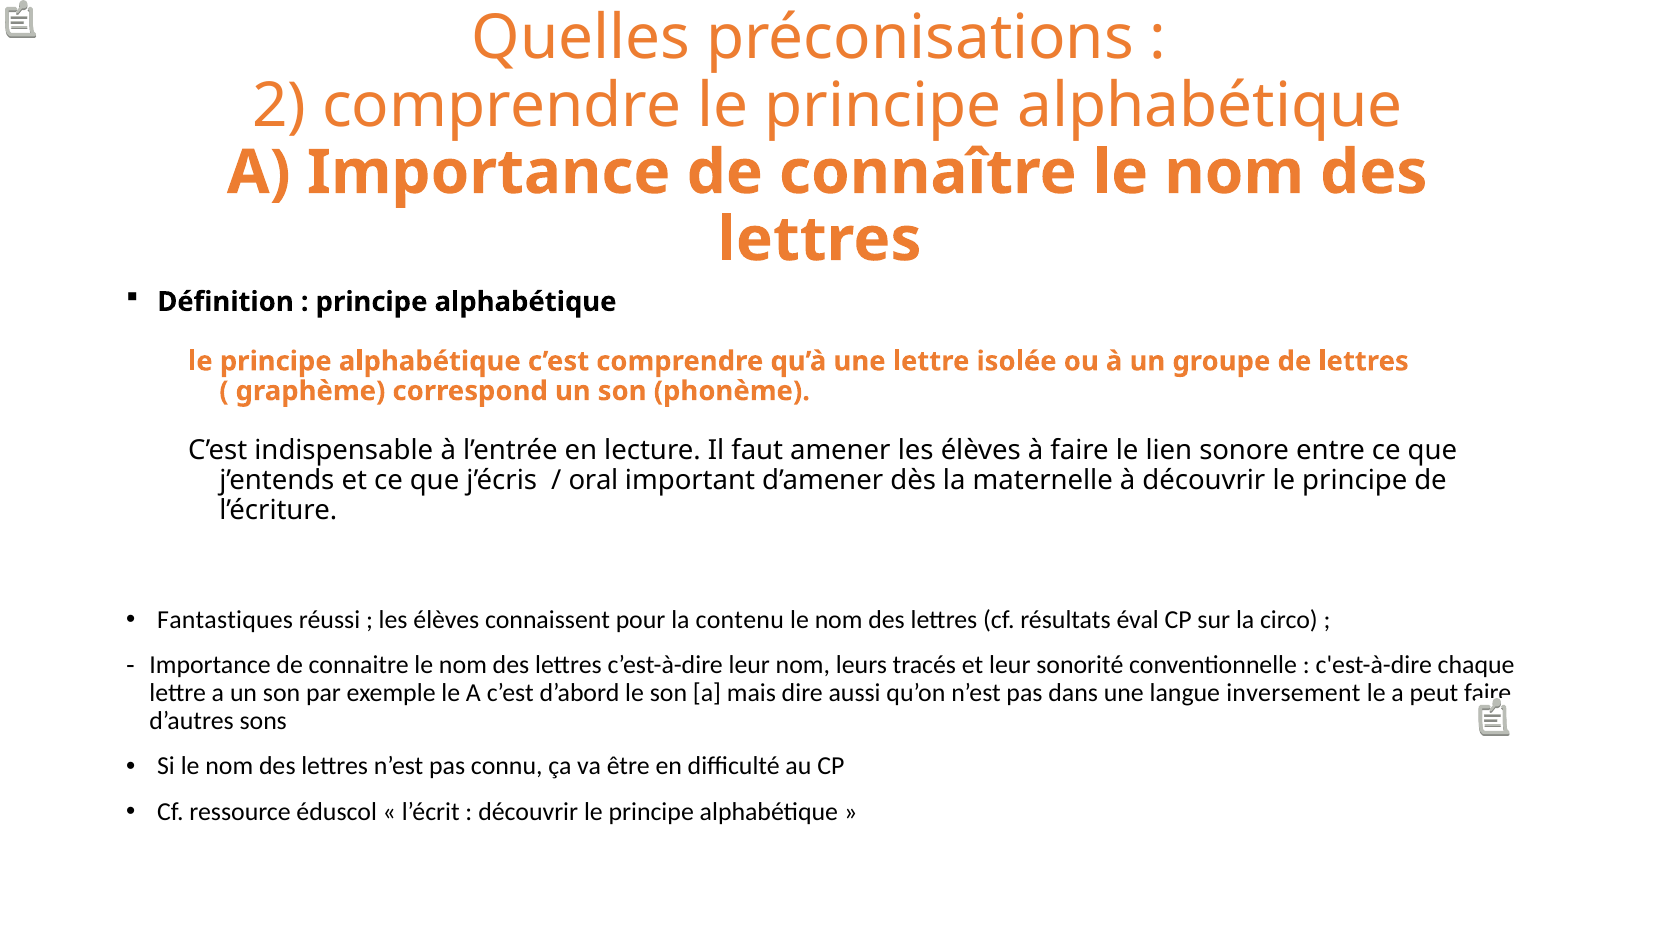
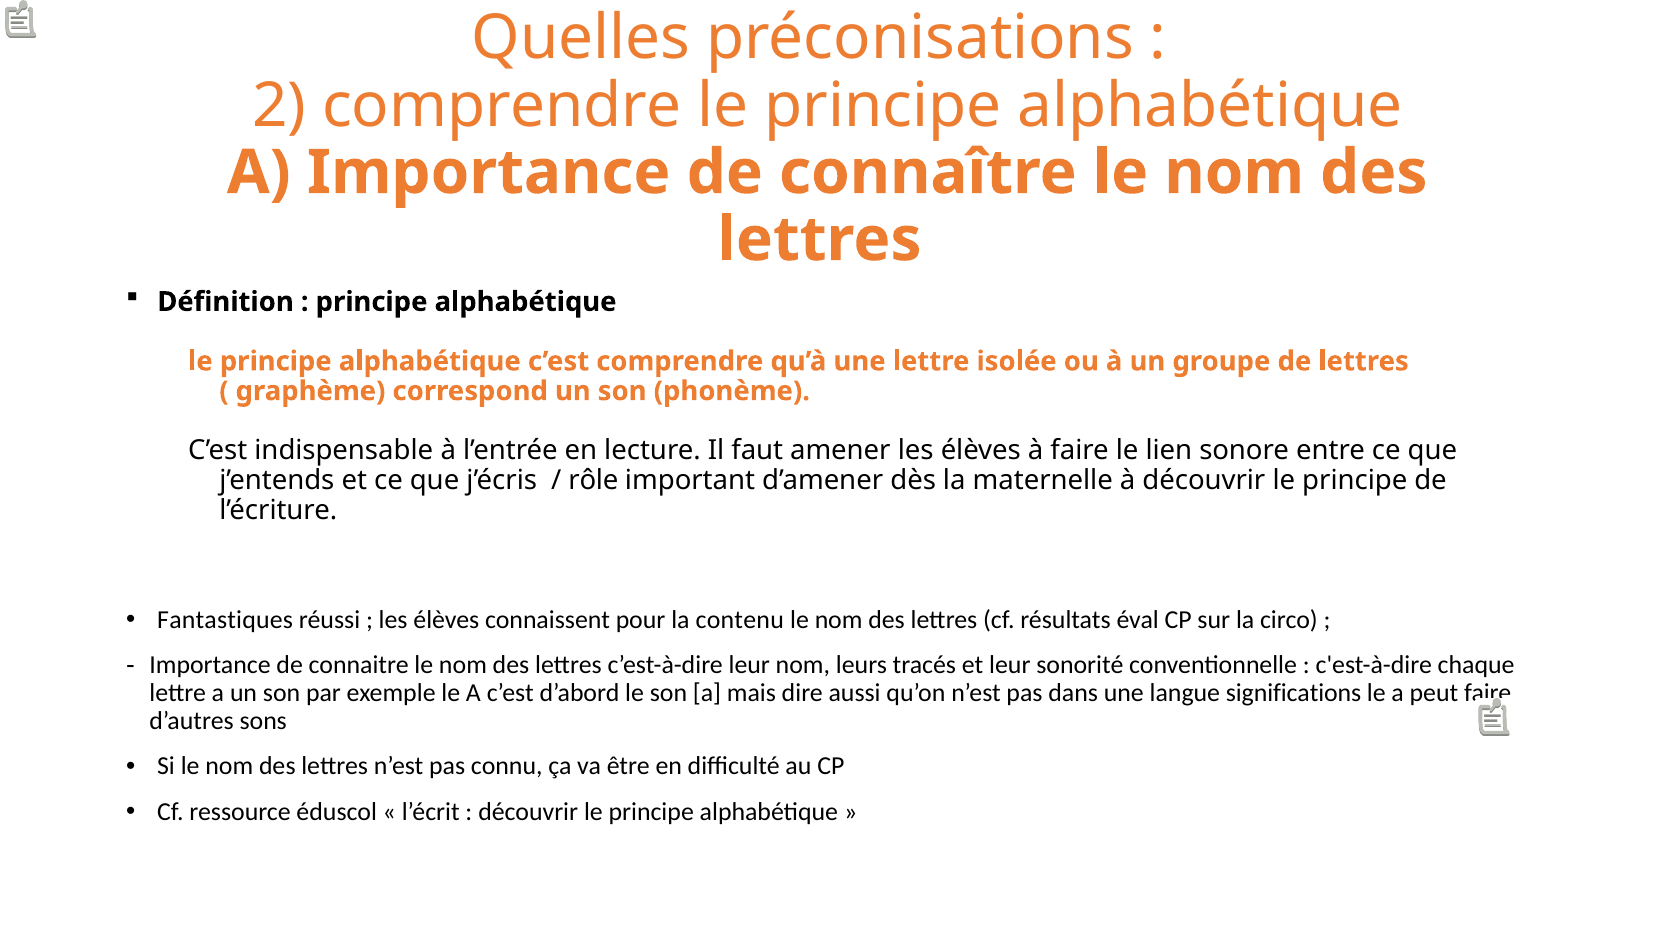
oral: oral -> rôle
inversement: inversement -> significations
